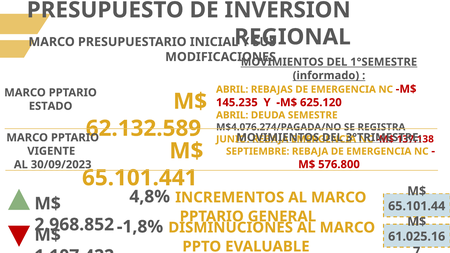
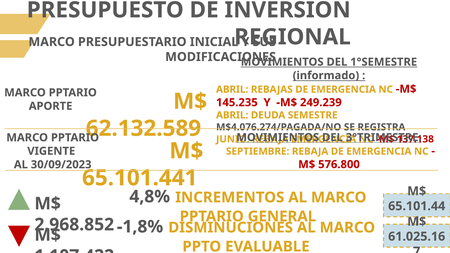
625.120: 625.120 -> 249.239
ESTADO: ESTADO -> APORTE
